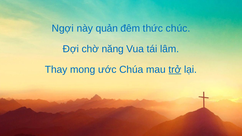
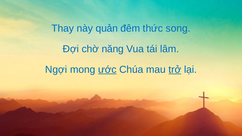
Ngợi: Ngợi -> Thay
chúc: chúc -> song
Thay: Thay -> Ngợi
ước underline: none -> present
